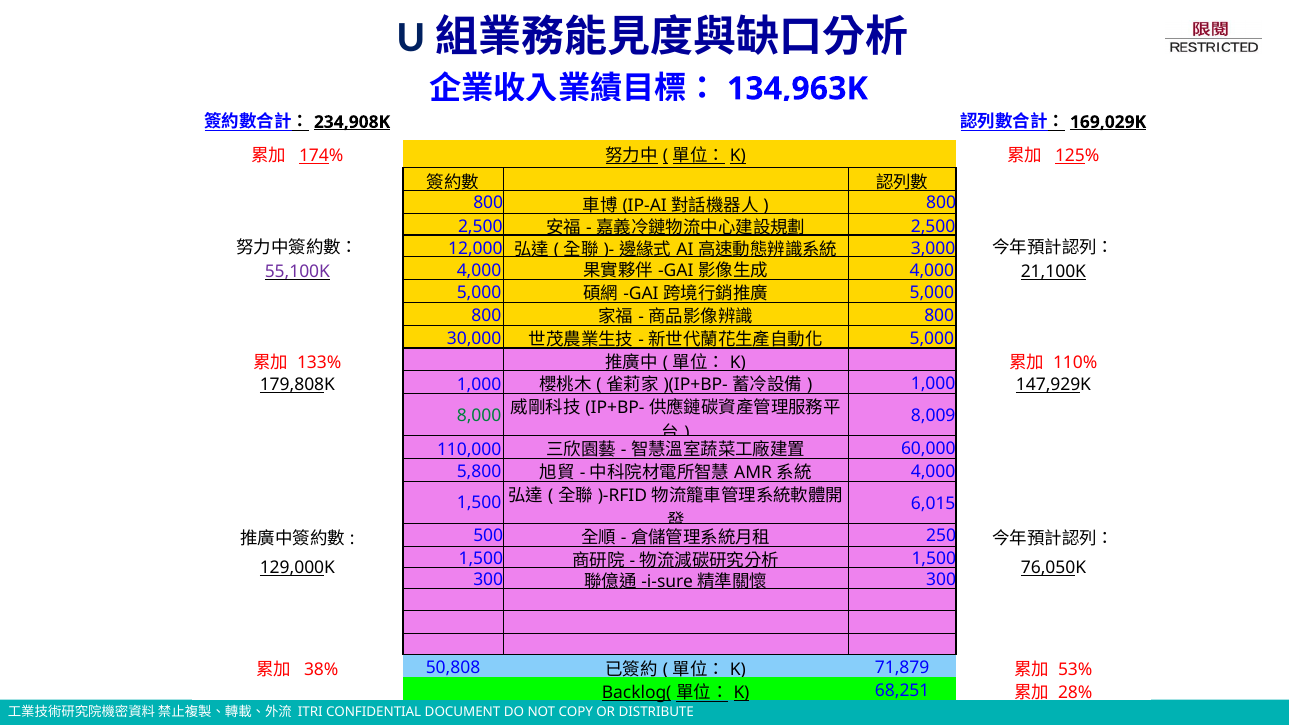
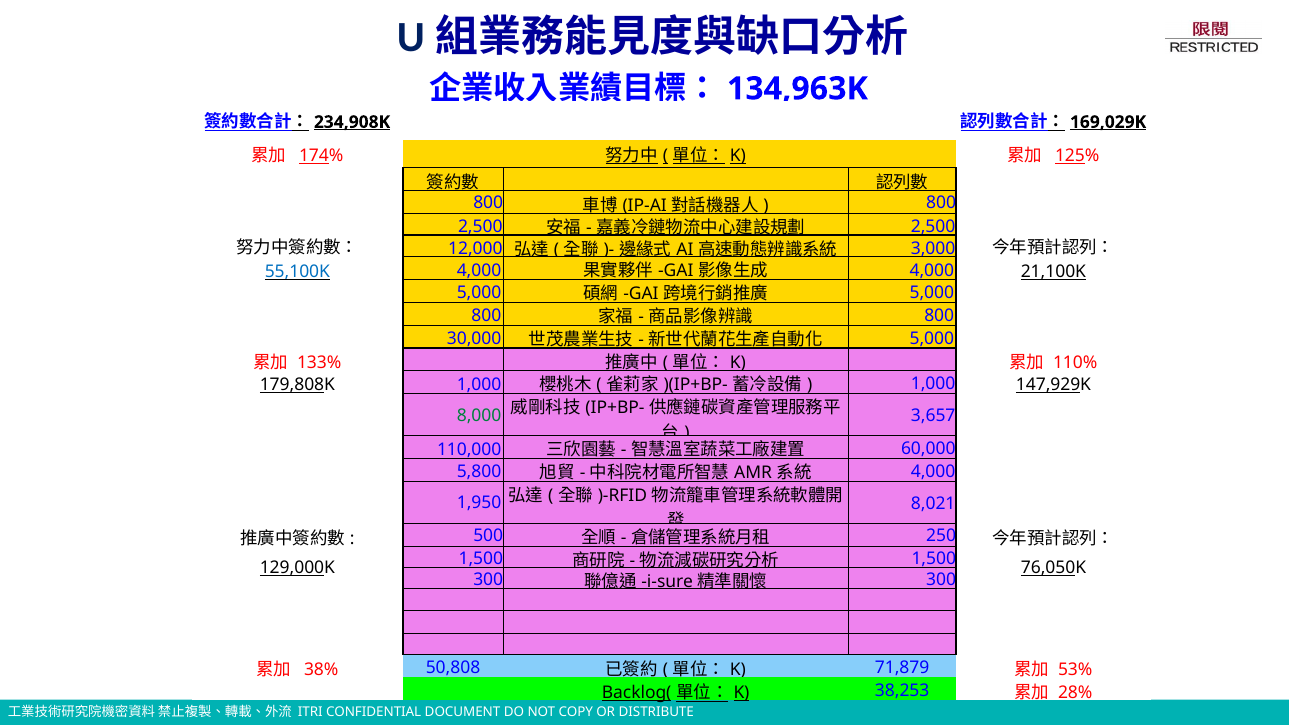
55,100K colour: purple -> blue
8,009: 8,009 -> 3,657
1,500 at (479, 503): 1,500 -> 1,950
6,015: 6,015 -> 8,021
68,251: 68,251 -> 38,253
